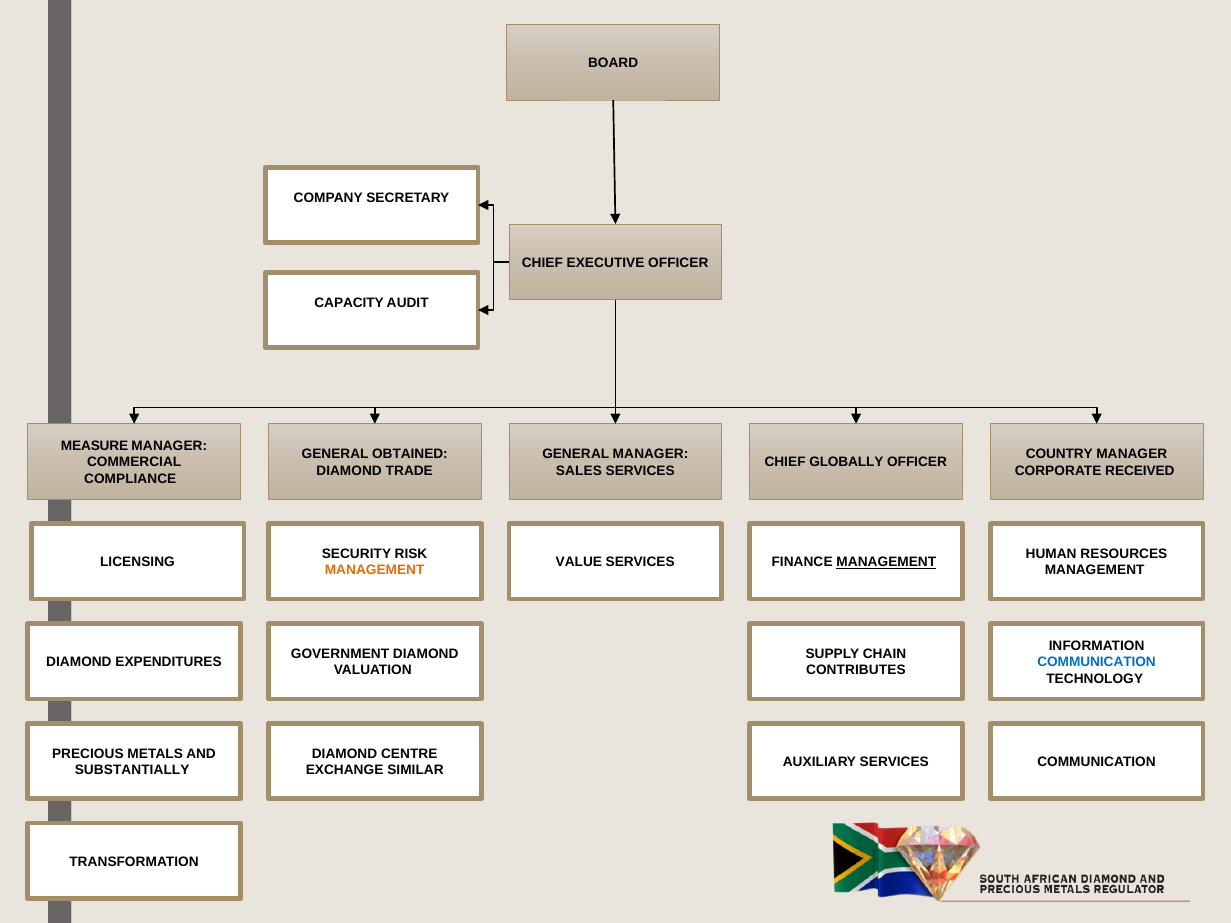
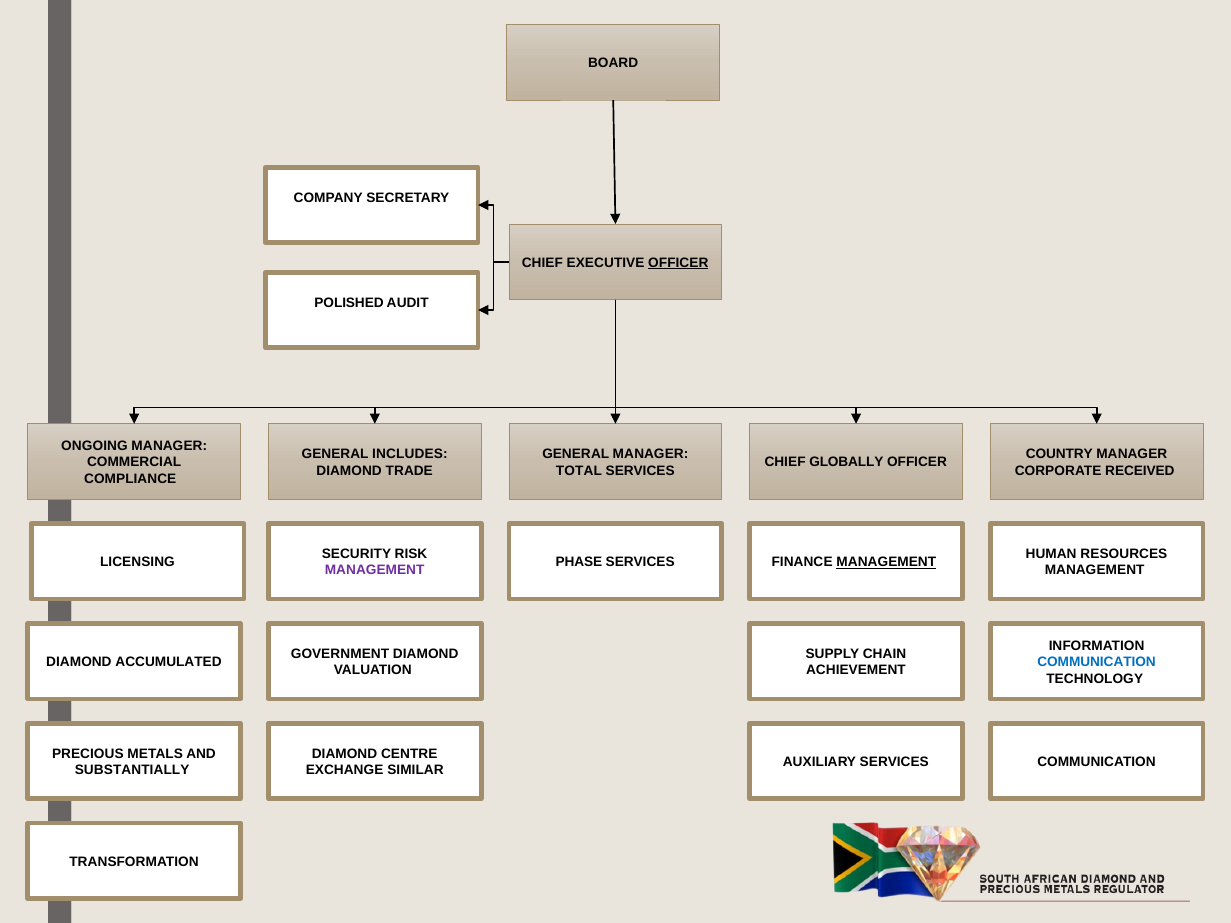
OFFICER at (678, 263) underline: none -> present
CAPACITY: CAPACITY -> POLISHED
MEASURE: MEASURE -> ONGOING
OBTAINED: OBTAINED -> INCLUDES
SALES: SALES -> TOTAL
VALUE: VALUE -> PHASE
MANAGEMENT at (375, 571) colour: orange -> purple
EXPENDITURES: EXPENDITURES -> ACCUMULATED
CONTRIBUTES: CONTRIBUTES -> ACHIEVEMENT
